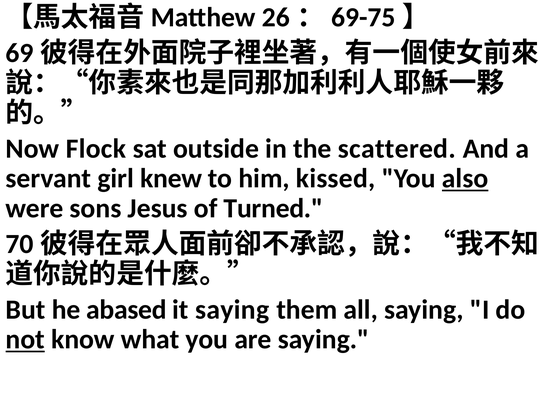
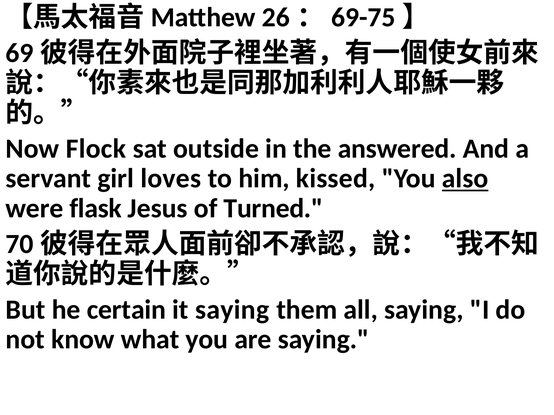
scattered: scattered -> answered
knew: knew -> loves
sons: sons -> flask
abased: abased -> certain
not underline: present -> none
